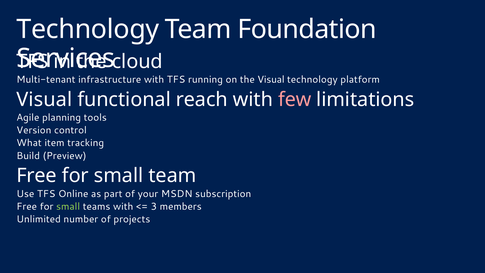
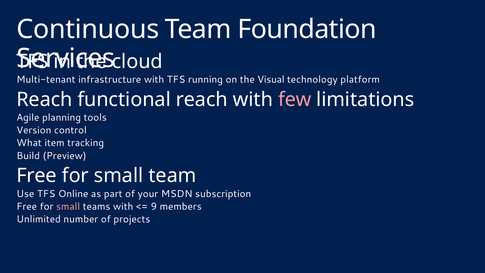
Technology at (88, 29): Technology -> Continuous
Visual at (44, 99): Visual -> Reach
small at (68, 206) colour: light green -> pink
3: 3 -> 9
